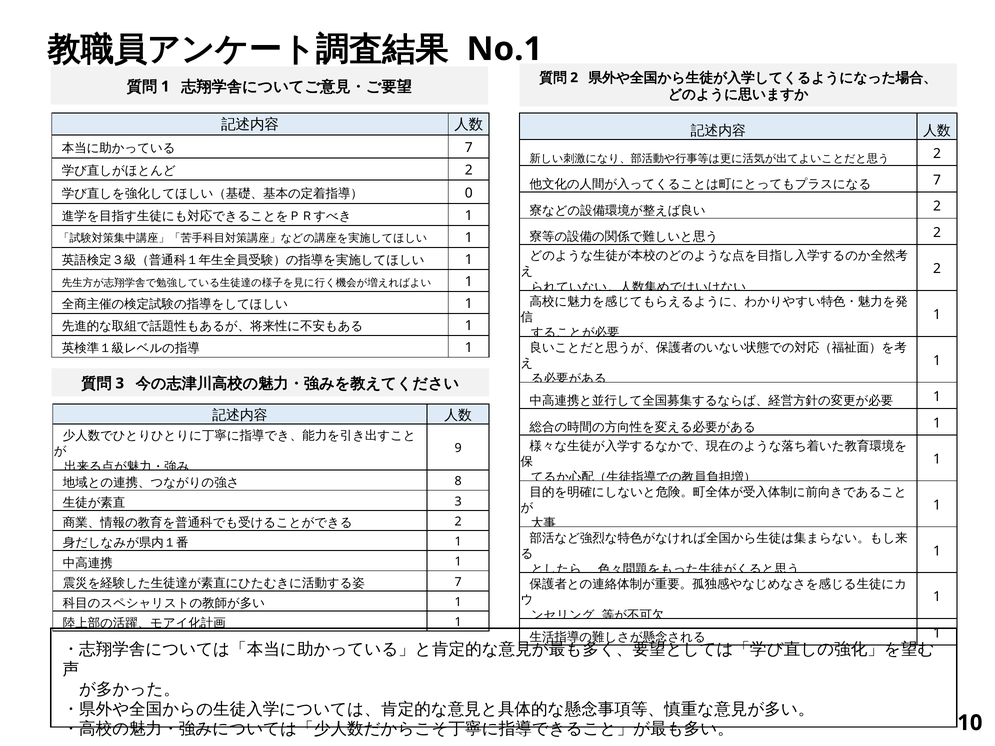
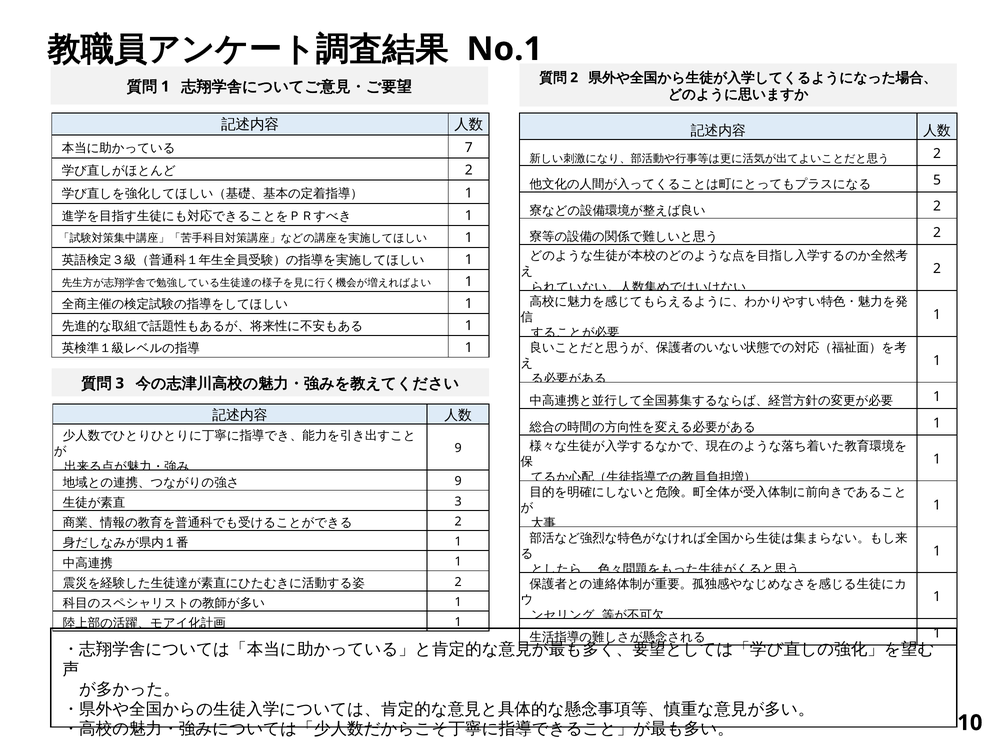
7 at (937, 180): 7 -> 5
0 at (469, 193): 0 -> 1
8 at (458, 482): 8 -> 9
7 at (458, 582): 7 -> 2
